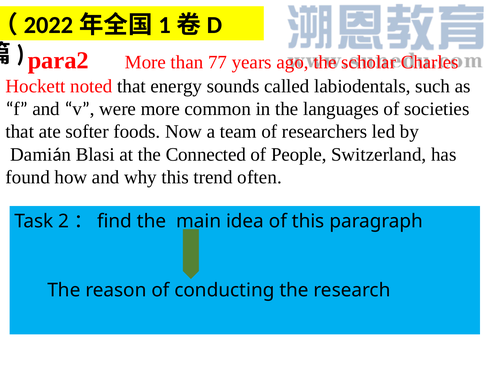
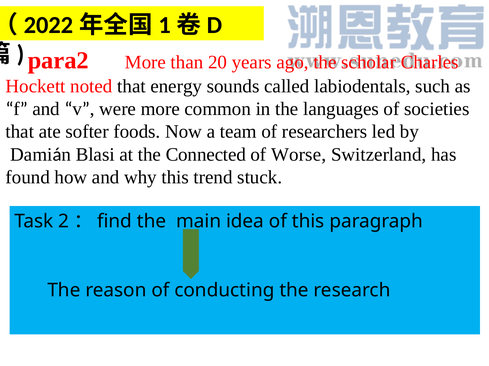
77: 77 -> 20
People: People -> Worse
often: often -> stuck
